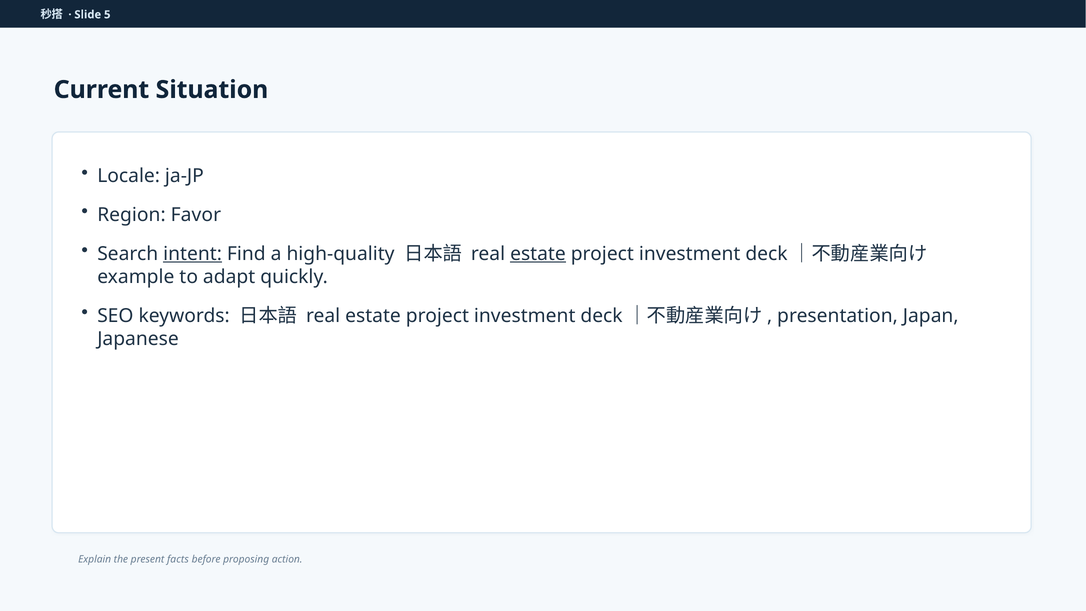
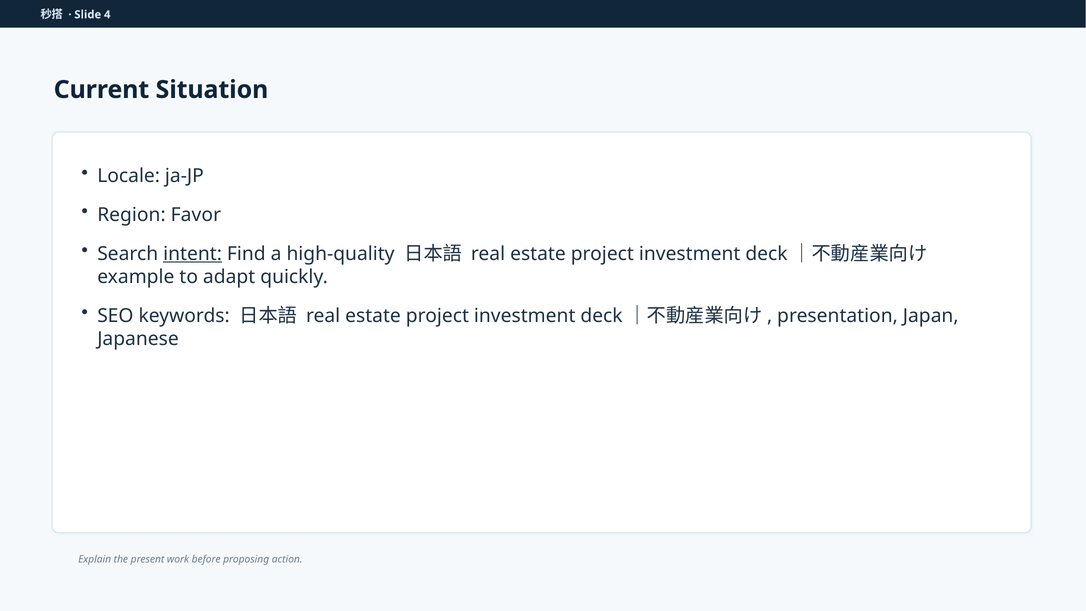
5: 5 -> 4
estate at (538, 254) underline: present -> none
facts: facts -> work
